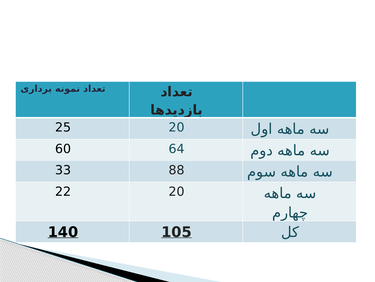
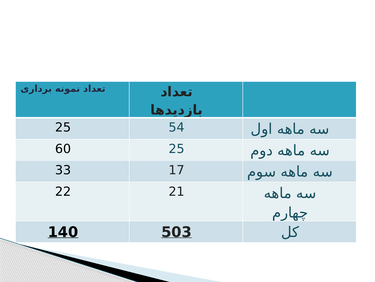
25 20: 20 -> 54
60 64: 64 -> 25
88: 88 -> 17
22 20: 20 -> 21
105: 105 -> 503
